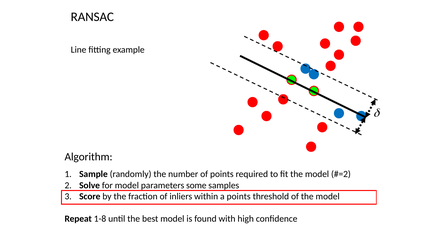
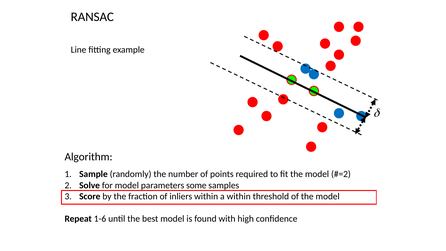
a points: points -> within
1-8: 1-8 -> 1-6
